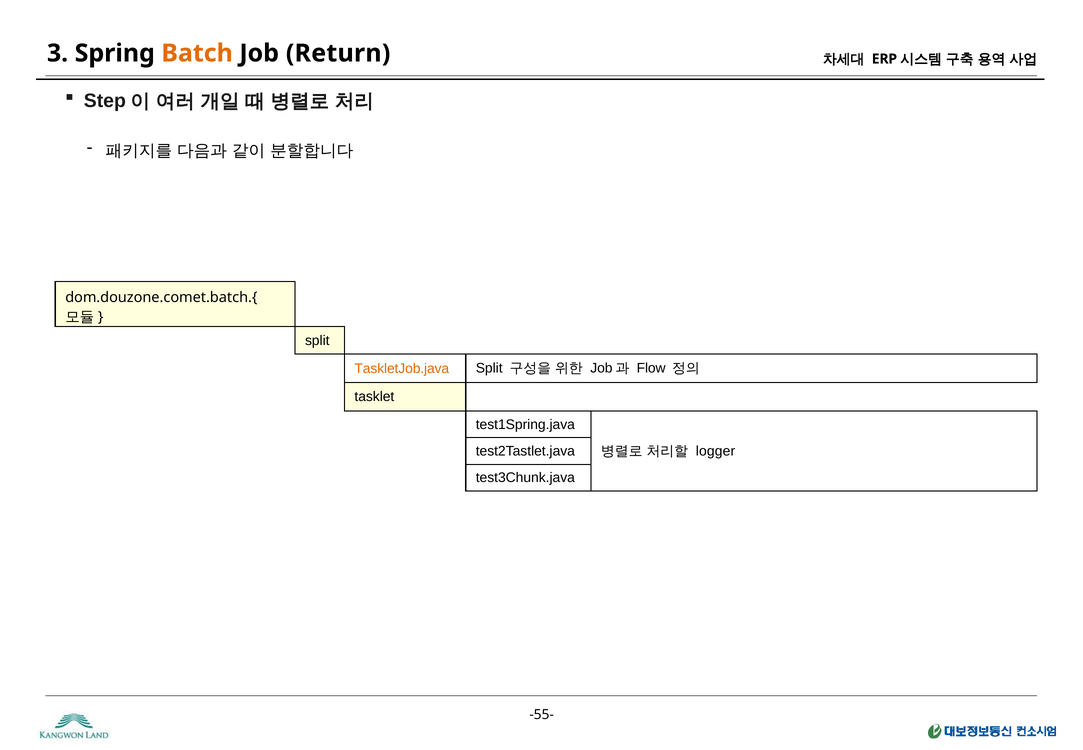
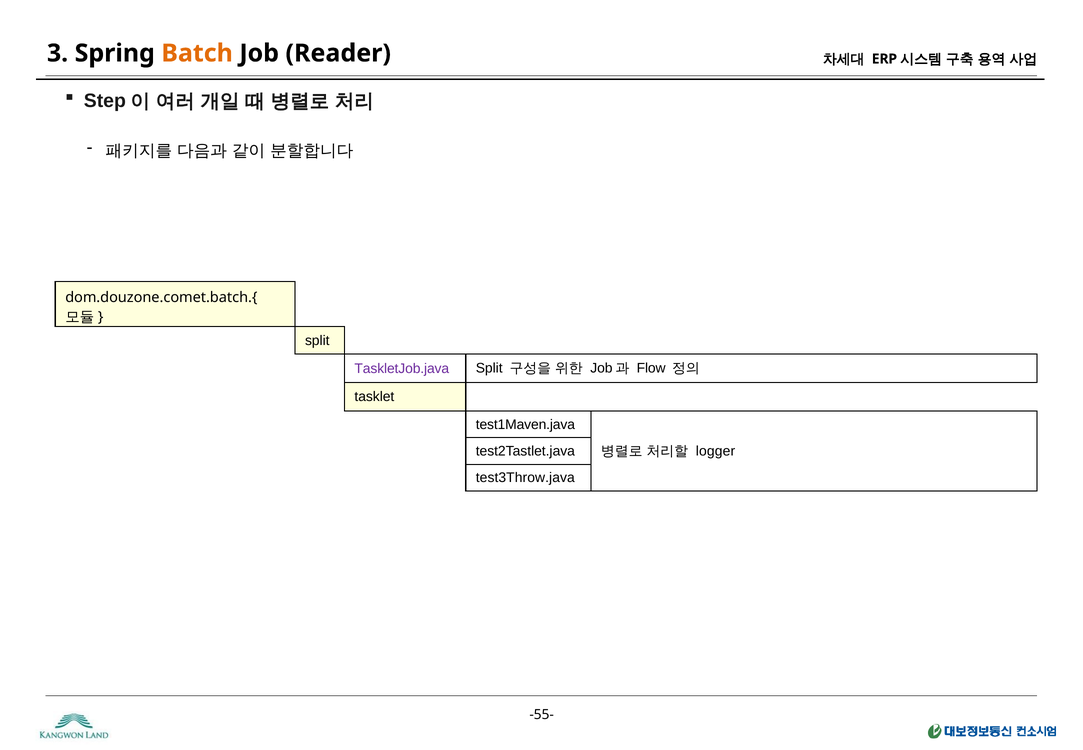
Return: Return -> Reader
TaskletJob.java colour: orange -> purple
test1Spring.java: test1Spring.java -> test1Maven.java
test3Chunk.java: test3Chunk.java -> test3Throw.java
